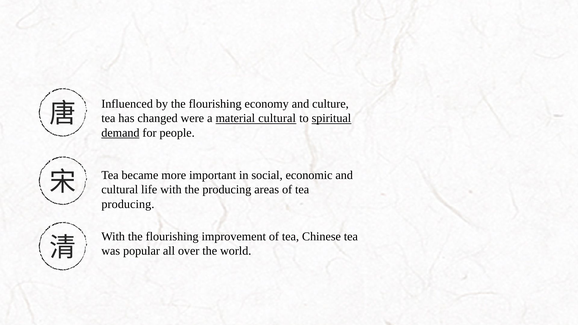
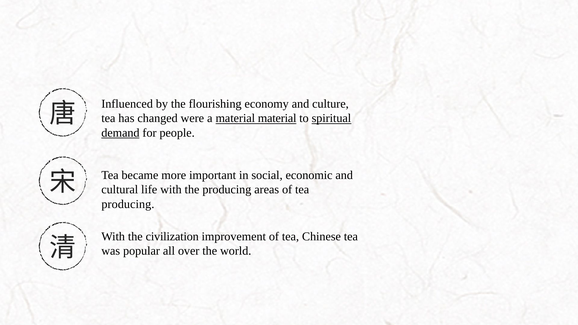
material cultural: cultural -> material
With the flourishing: flourishing -> civilization
